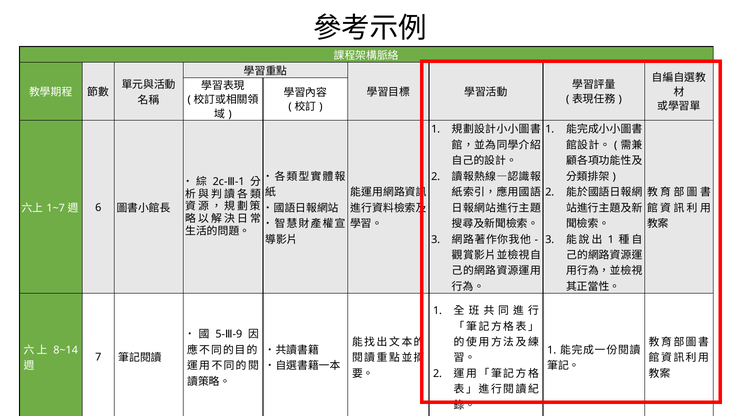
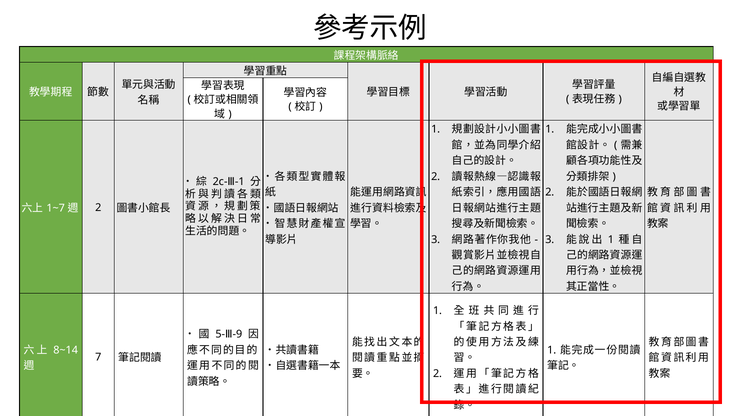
6 at (98, 208): 6 -> 2
